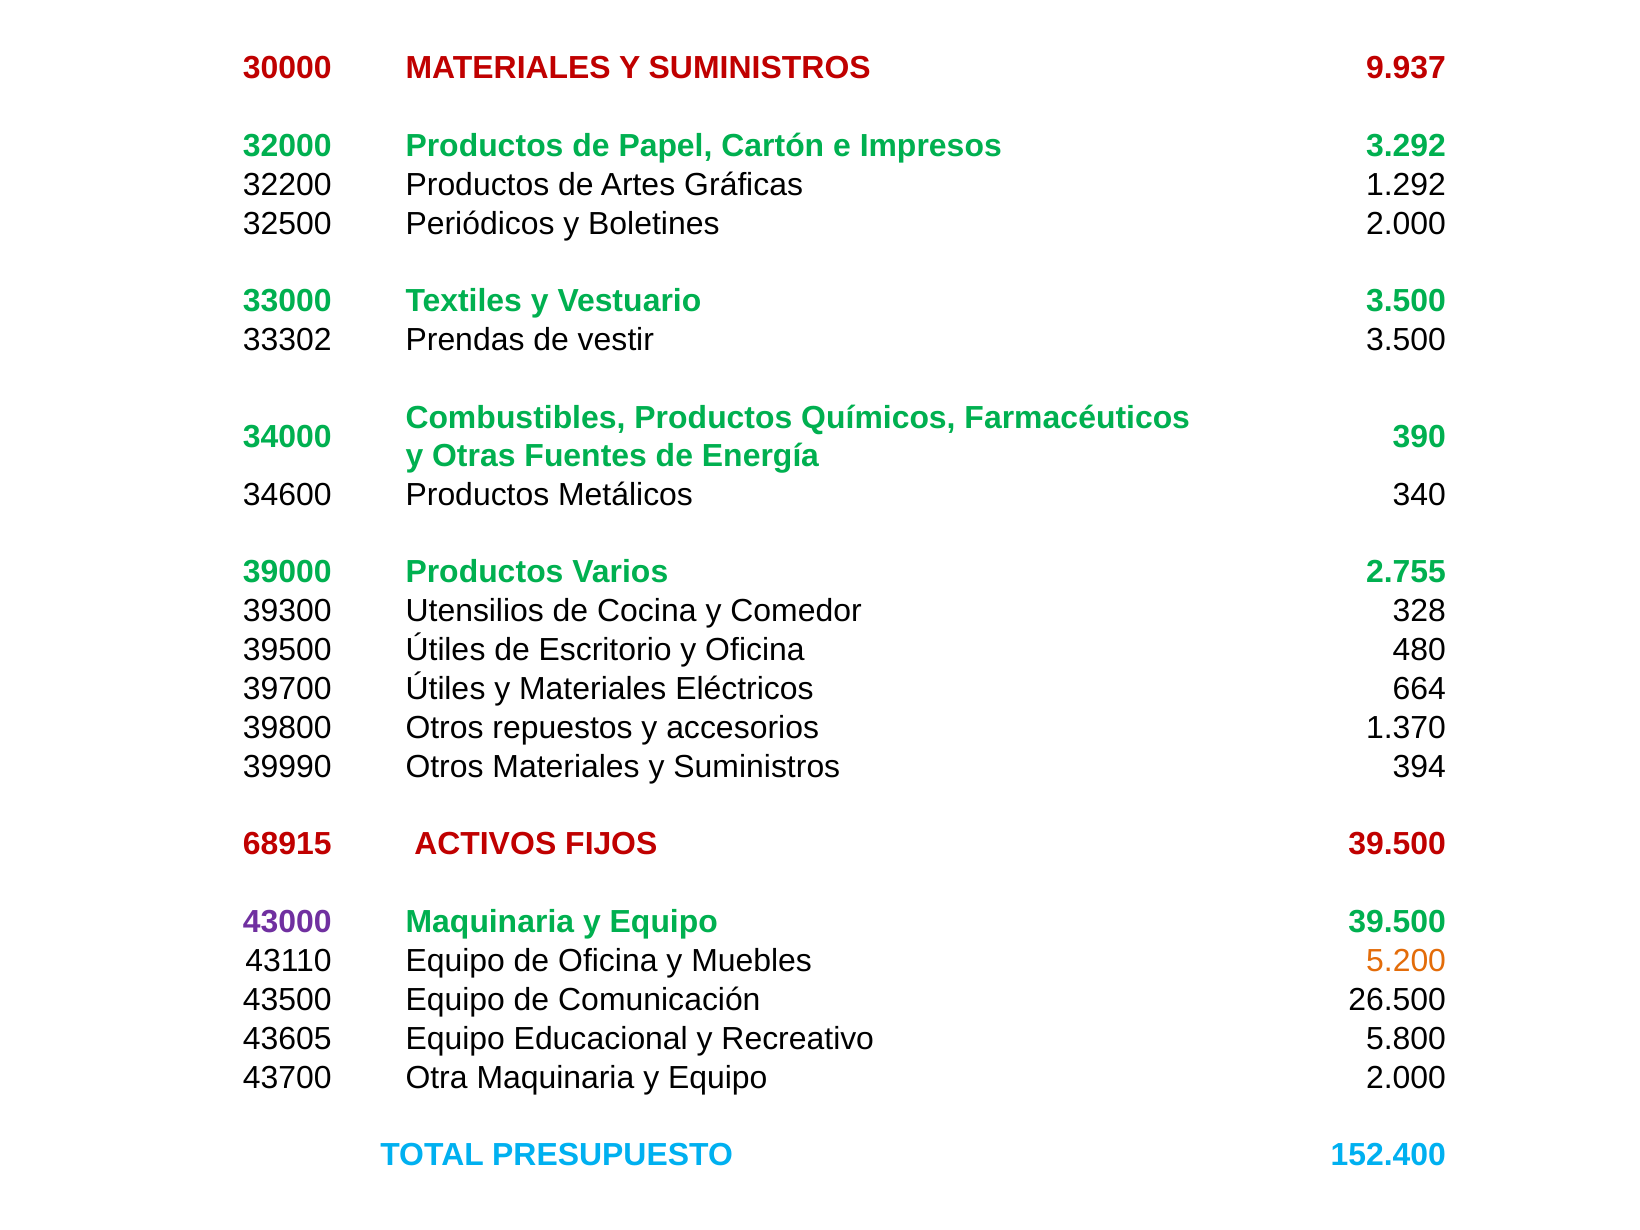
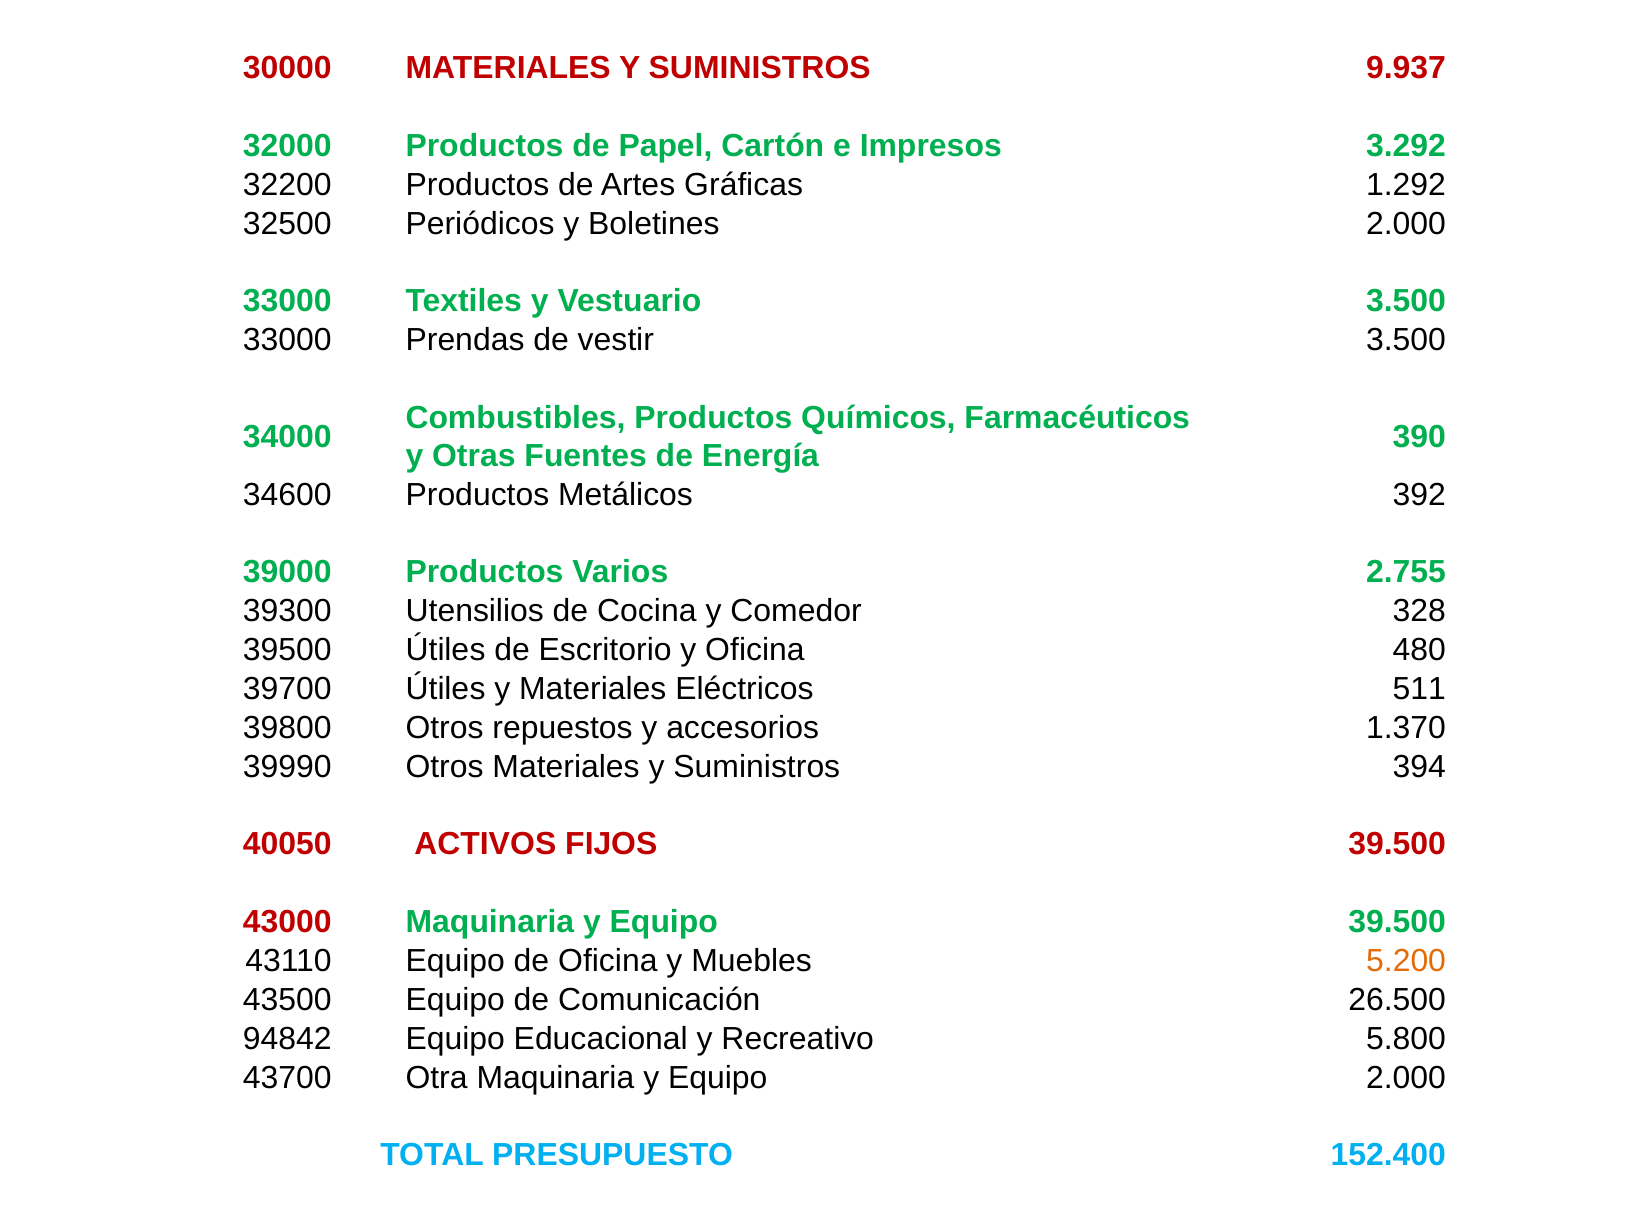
33302 at (287, 340): 33302 -> 33000
340: 340 -> 392
664: 664 -> 511
68915: 68915 -> 40050
43000 colour: purple -> red
43605: 43605 -> 94842
